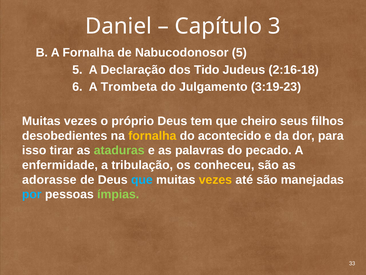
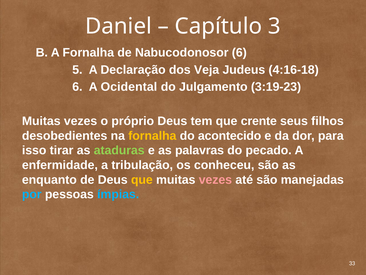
Nabucodonosor 5: 5 -> 6
Tido: Tido -> Veja
2:16-18: 2:16-18 -> 4:16-18
Trombeta: Trombeta -> Ocidental
cheiro: cheiro -> crente
adorasse: adorasse -> enquanto
que at (142, 179) colour: light blue -> yellow
vezes at (215, 179) colour: yellow -> pink
ímpias colour: light green -> light blue
